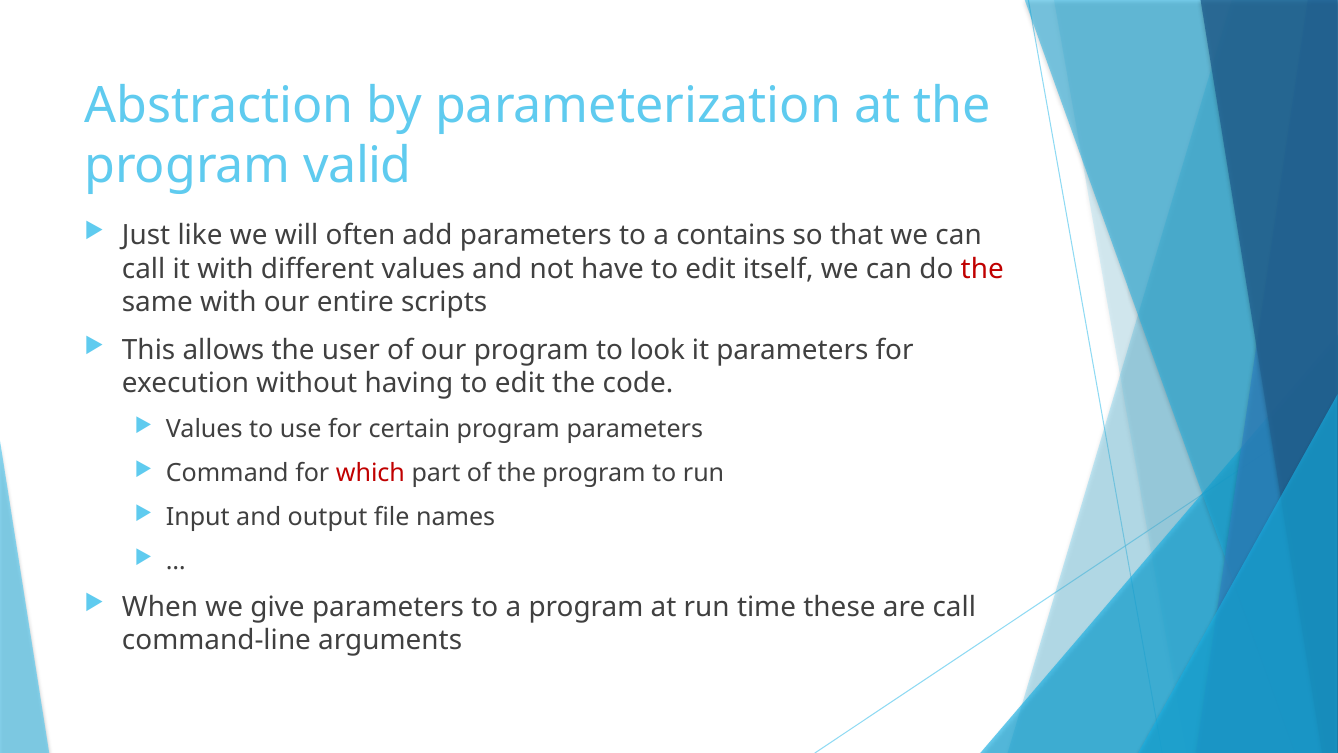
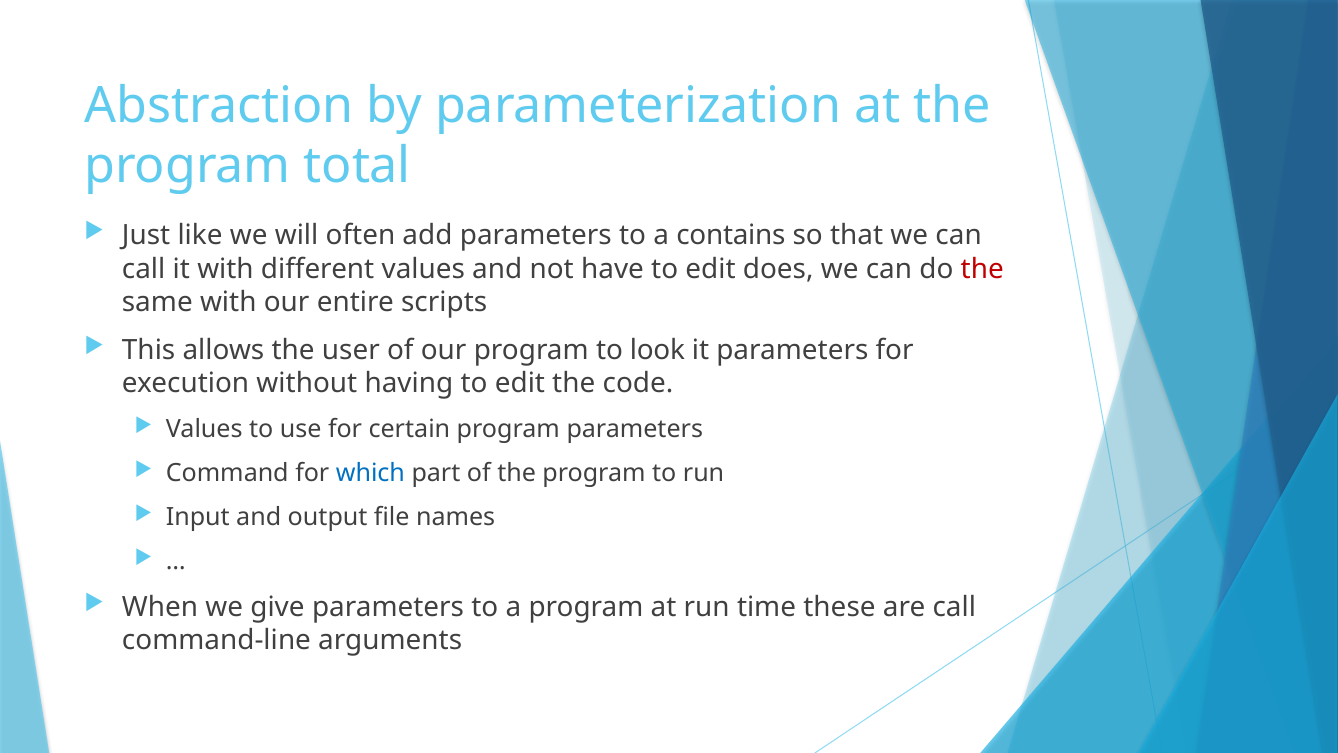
valid: valid -> total
itself: itself -> does
which colour: red -> blue
